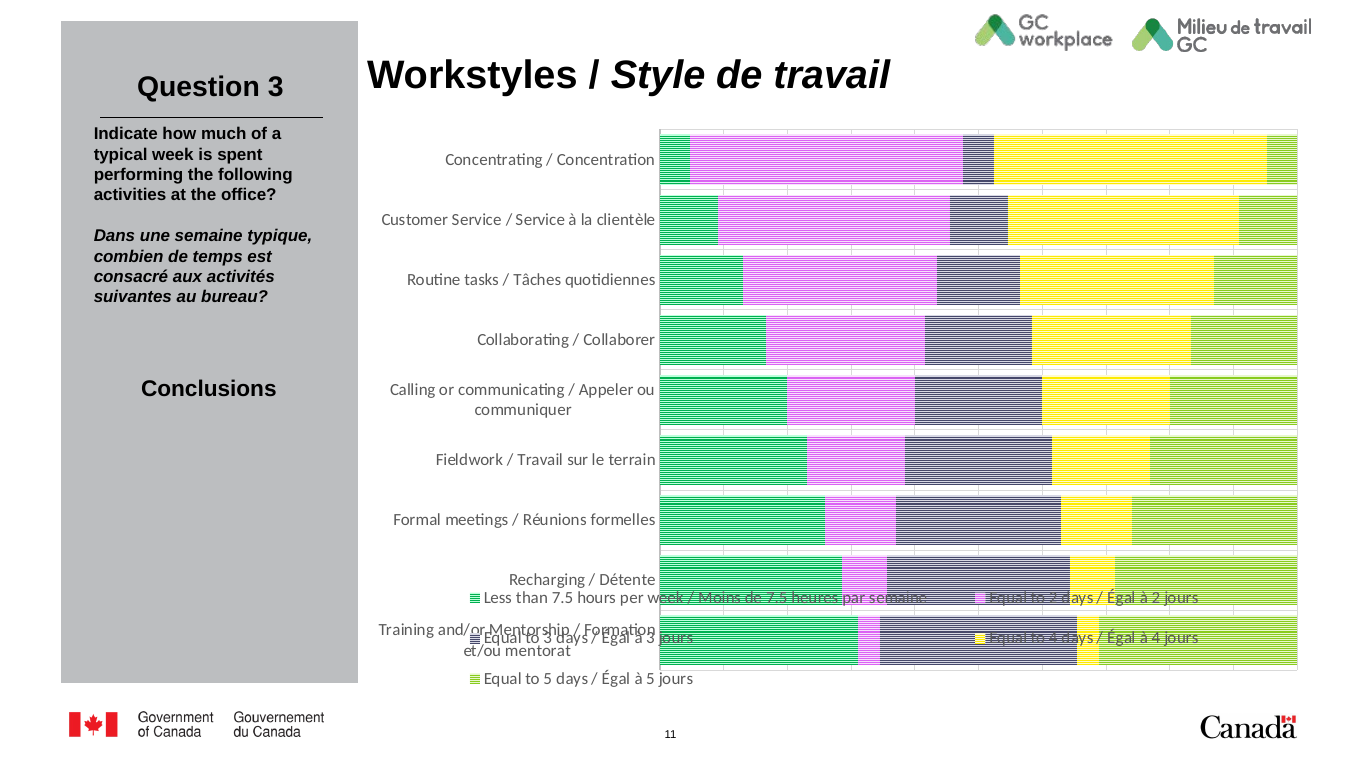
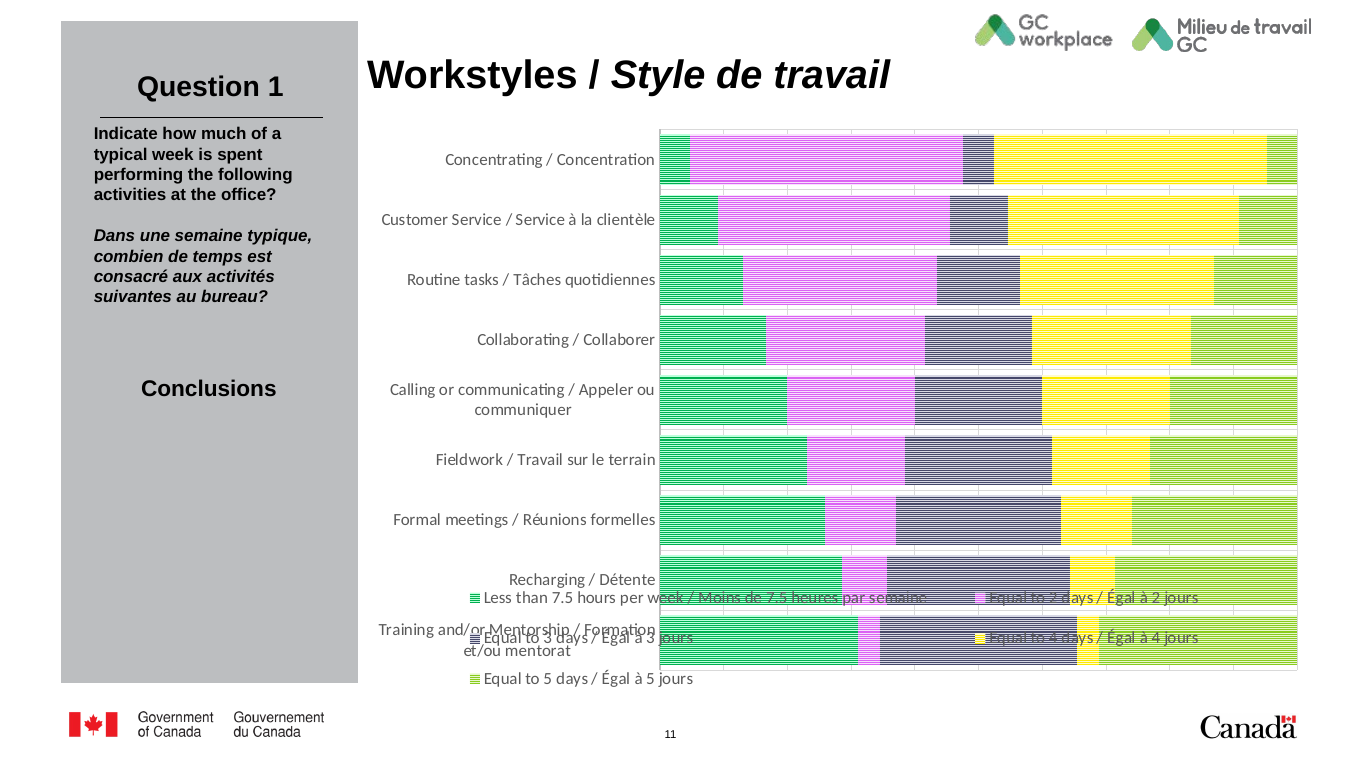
Question 3: 3 -> 1
